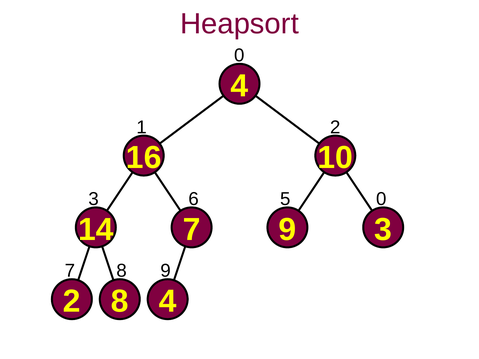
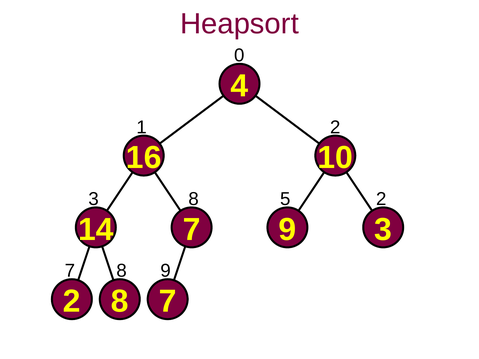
3 6: 6 -> 8
5 0: 0 -> 2
8 4: 4 -> 7
